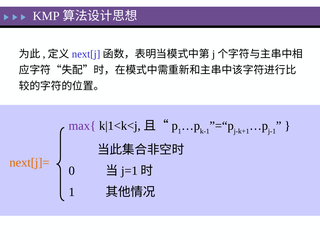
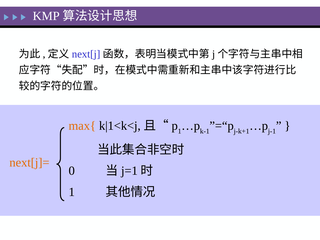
max{ colour: purple -> orange
